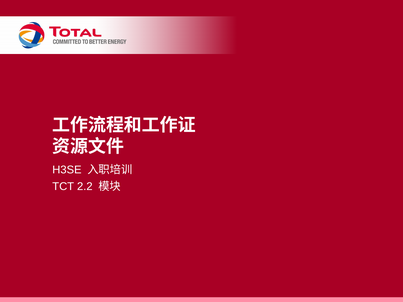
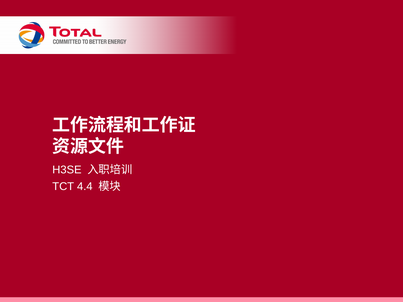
2.2: 2.2 -> 4.4
